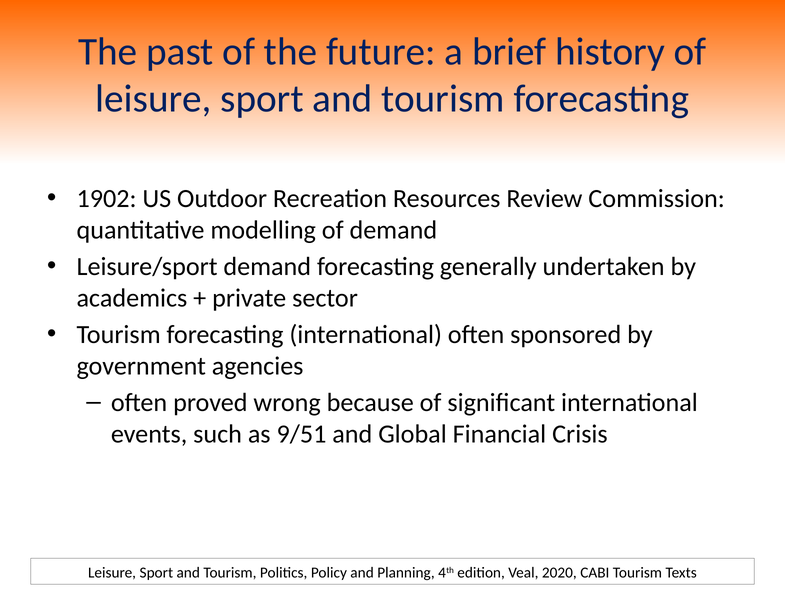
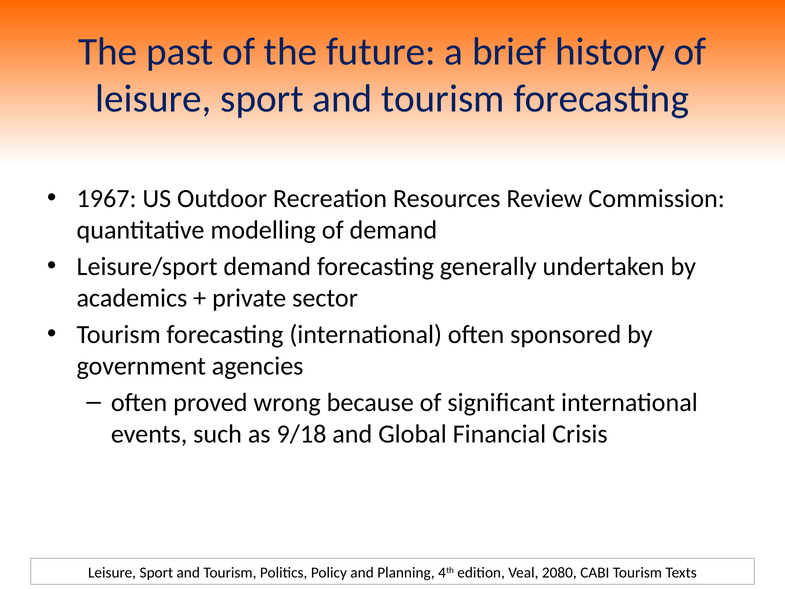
1902: 1902 -> 1967
9/51: 9/51 -> 9/18
2020: 2020 -> 2080
